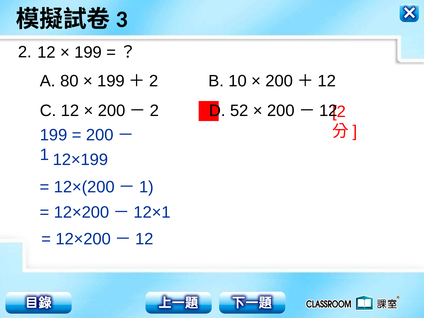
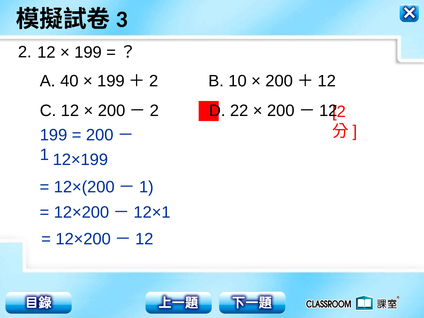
80: 80 -> 40
52: 52 -> 22
